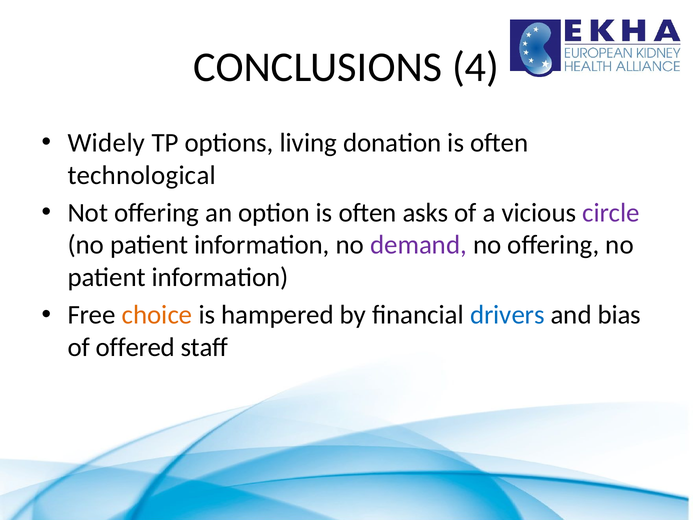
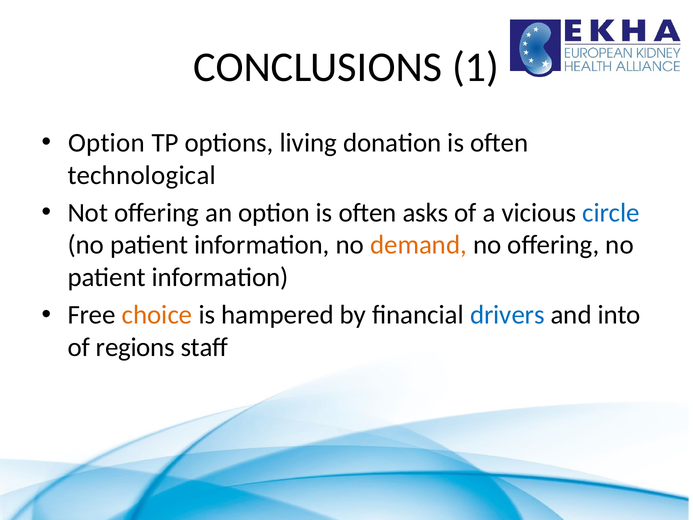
4: 4 -> 1
Widely at (106, 143): Widely -> Option
circle colour: purple -> blue
demand colour: purple -> orange
bias: bias -> into
offered: offered -> regions
